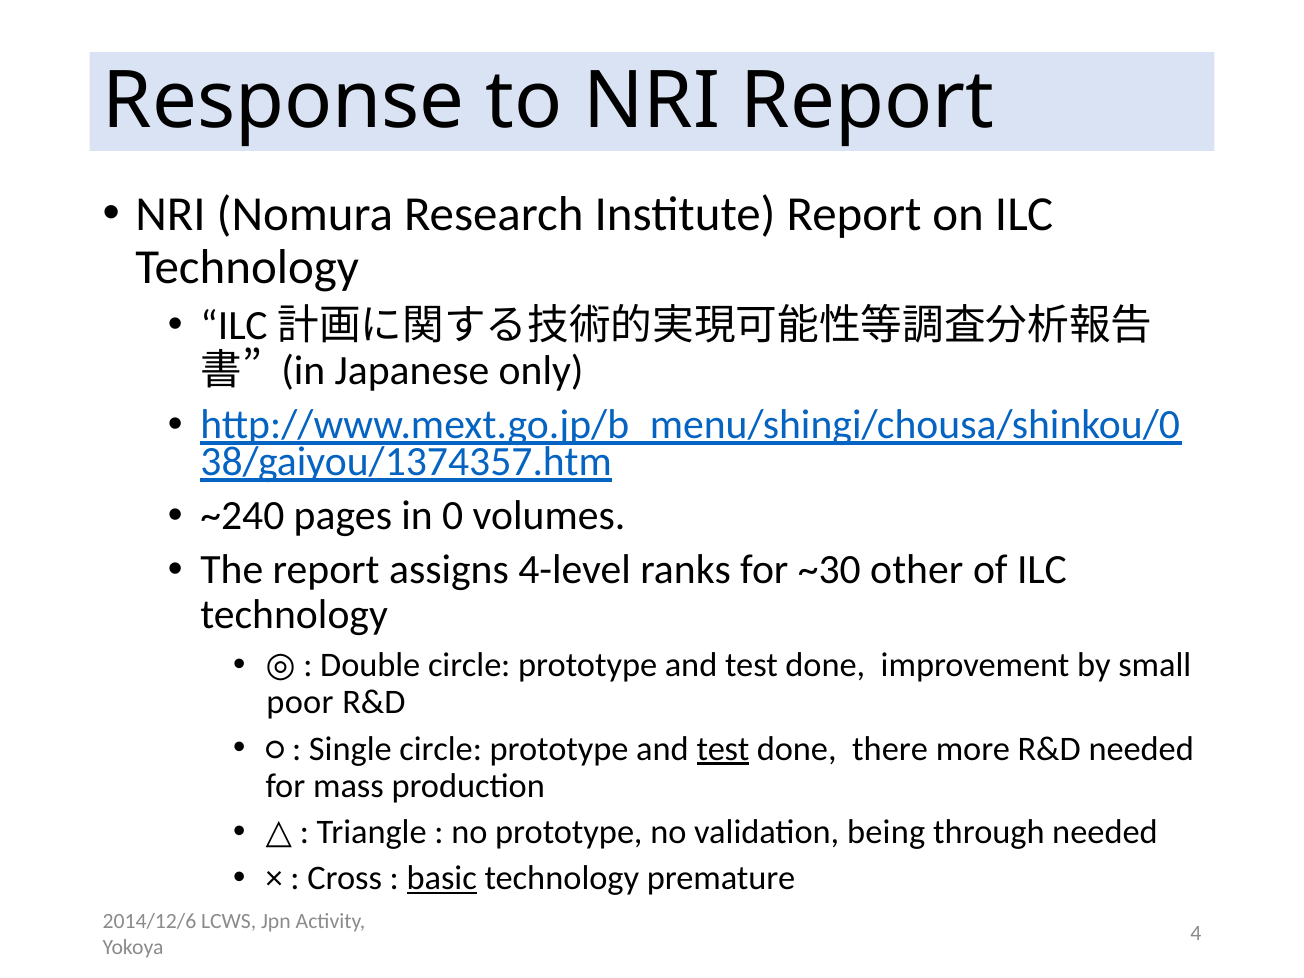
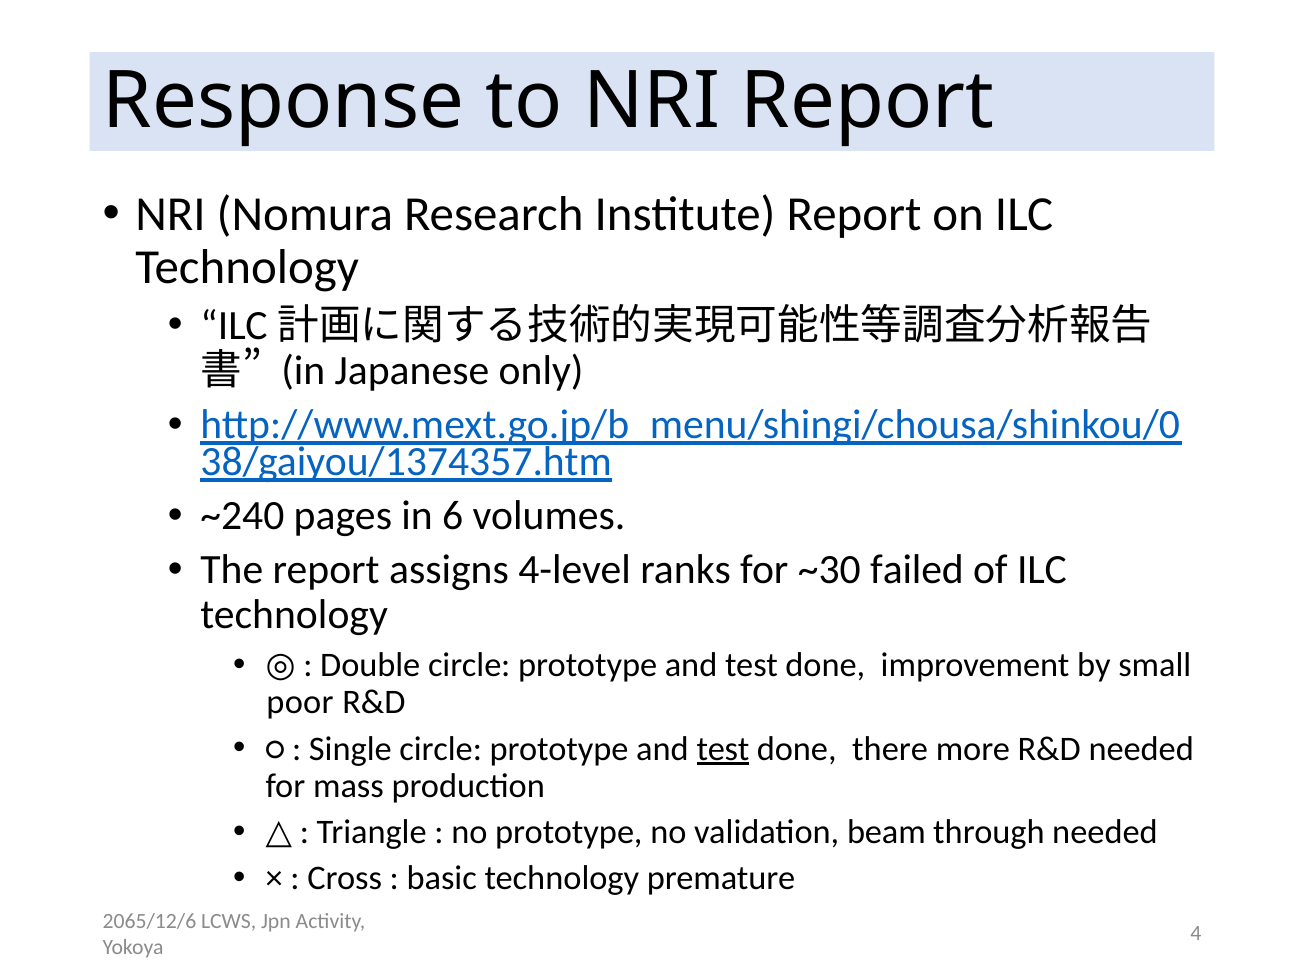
0: 0 -> 6
other: other -> failed
being: being -> beam
basic underline: present -> none
2014/12/6: 2014/12/6 -> 2065/12/6
